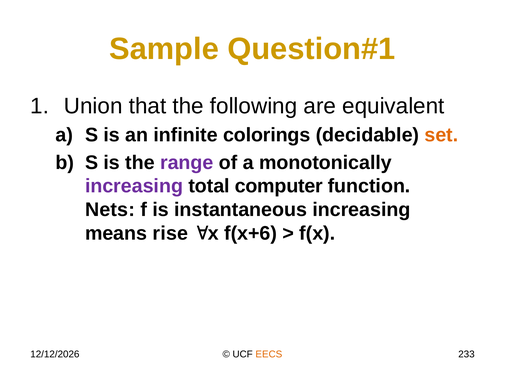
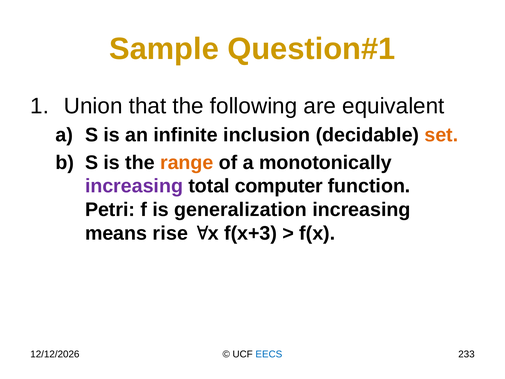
colorings: colorings -> inclusion
range colour: purple -> orange
Nets: Nets -> Petri
instantaneous: instantaneous -> generalization
f(x+6: f(x+6 -> f(x+3
EECS colour: orange -> blue
